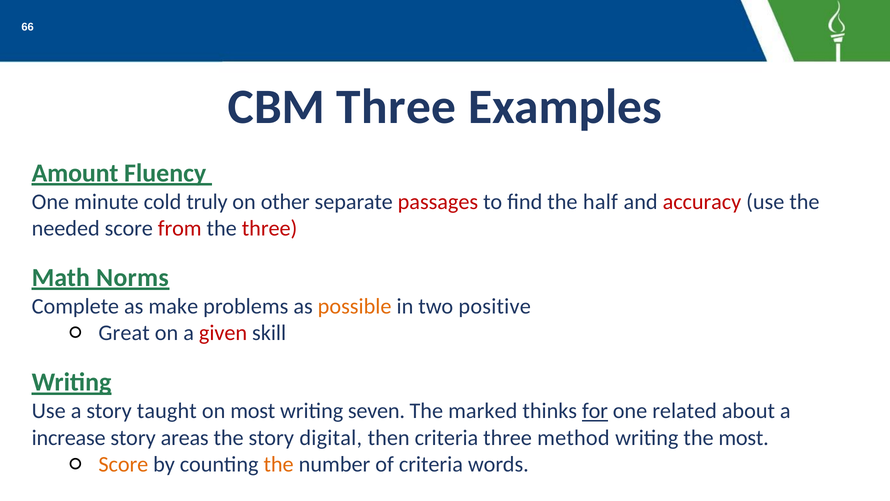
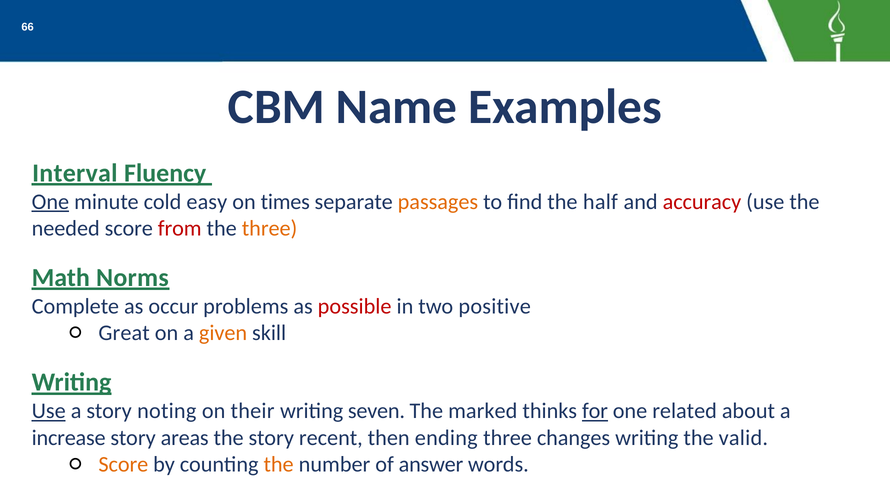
CBM Three: Three -> Name
Amount: Amount -> Interval
One at (50, 202) underline: none -> present
truly: truly -> easy
other: other -> times
passages colour: red -> orange
three at (270, 228) colour: red -> orange
make: make -> occur
possible colour: orange -> red
given colour: red -> orange
Use at (49, 411) underline: none -> present
taught: taught -> noting
on most: most -> their
digital: digital -> recent
then criteria: criteria -> ending
method: method -> changes
the most: most -> valid
of criteria: criteria -> answer
